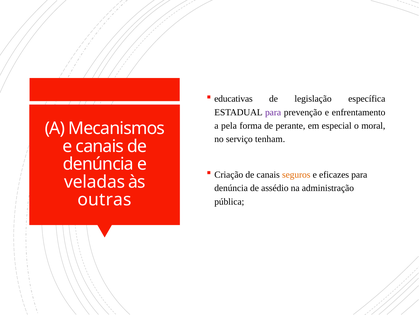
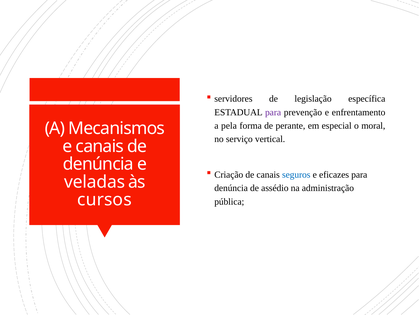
educativas: educativas -> servidores
tenham: tenham -> vertical
seguros colour: orange -> blue
outras: outras -> cursos
